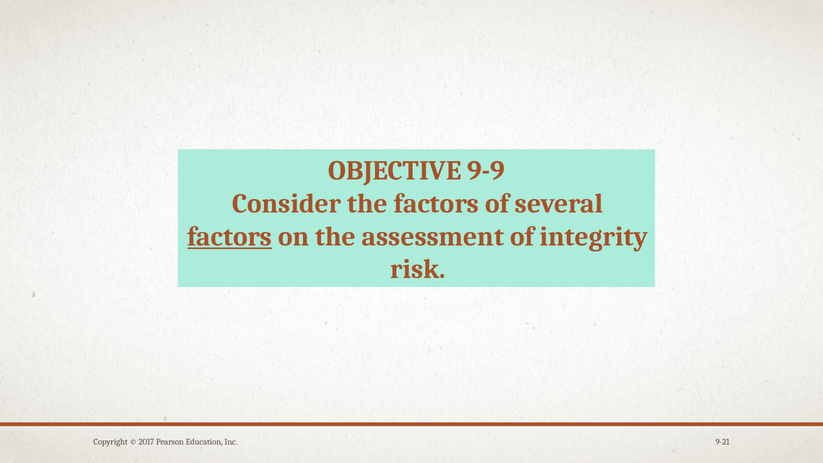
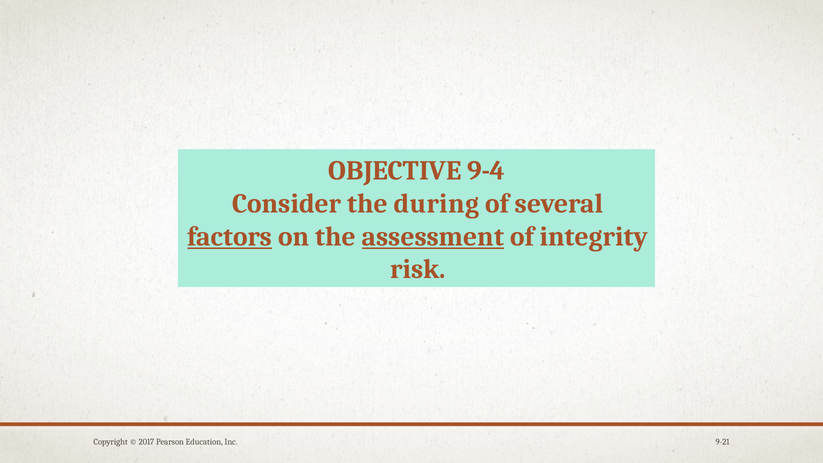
9-9: 9-9 -> 9-4
the factors: factors -> during
assessment underline: none -> present
